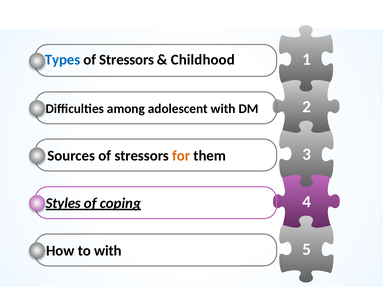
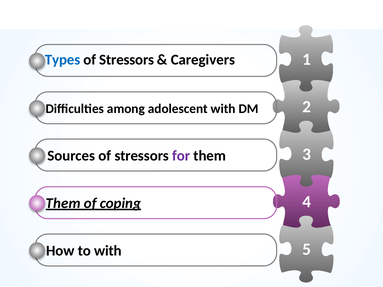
Childhood: Childhood -> Caregivers
for colour: orange -> purple
Styles at (63, 203): Styles -> Them
